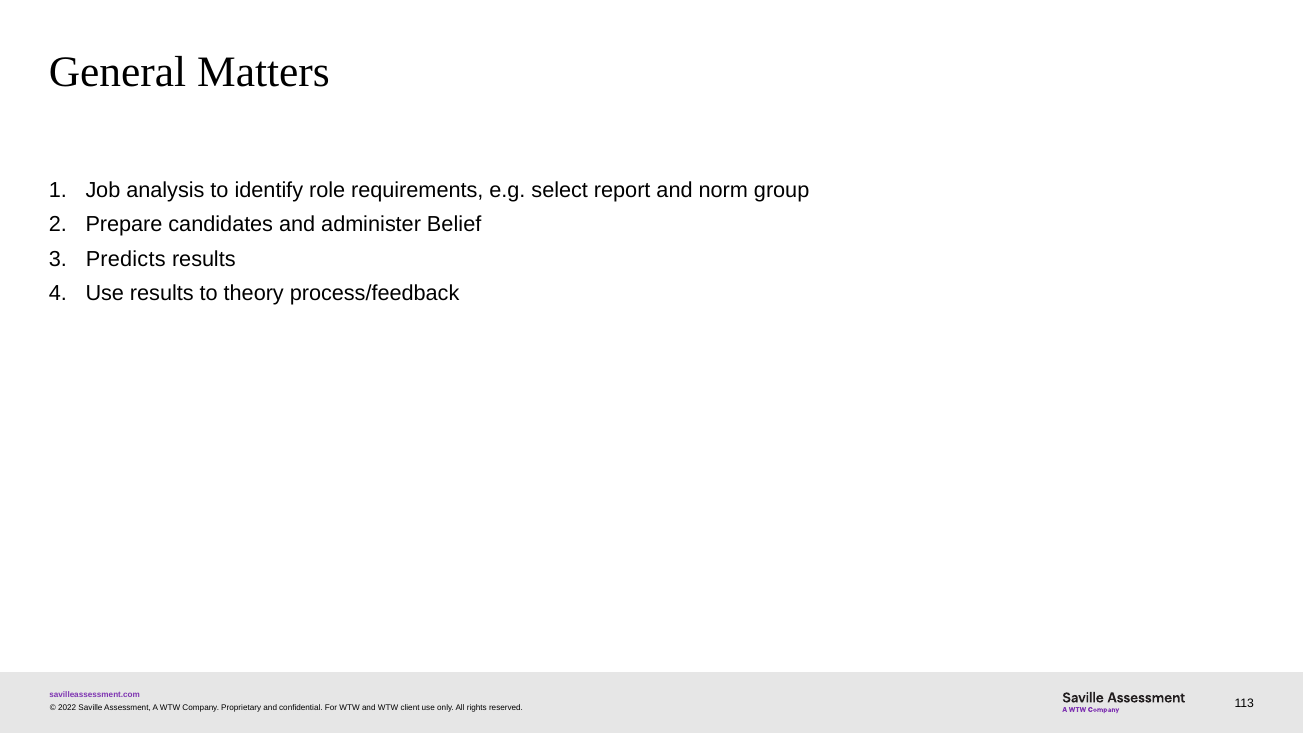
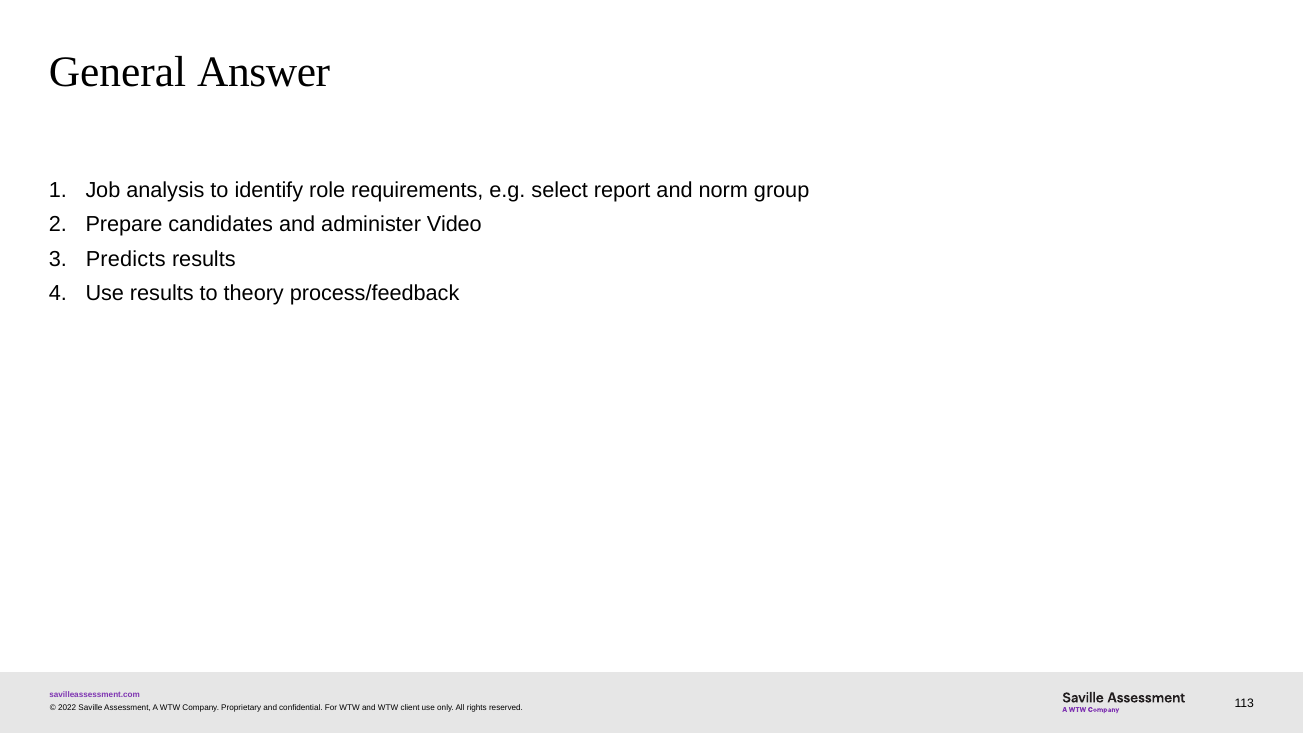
Matters: Matters -> Answer
Belief: Belief -> Video
